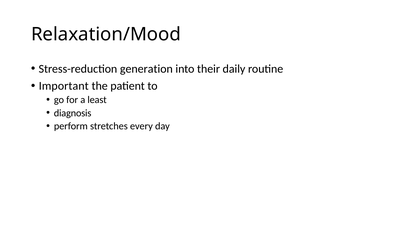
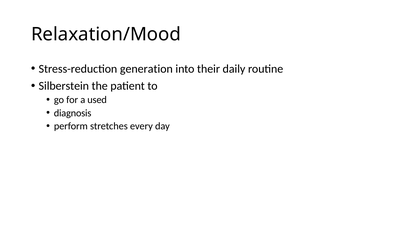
Important: Important -> Silberstein
least: least -> used
